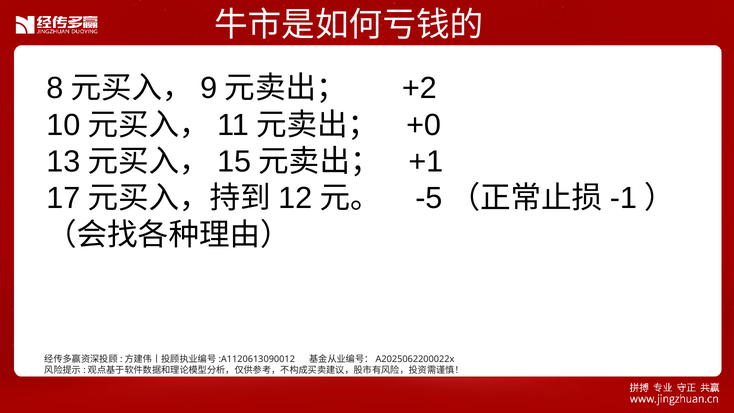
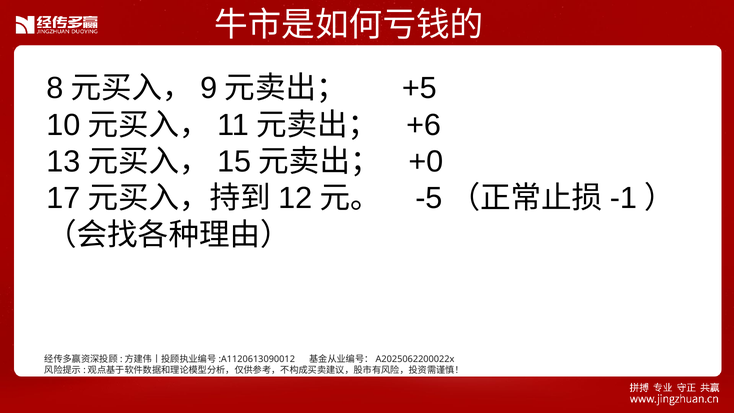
+2: +2 -> +5
+0: +0 -> +6
+1: +1 -> +0
